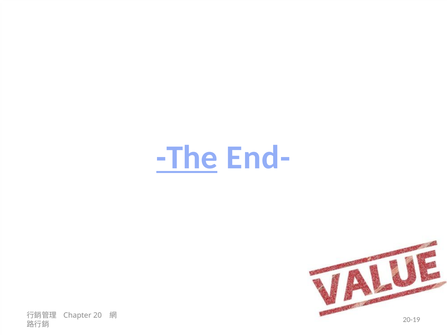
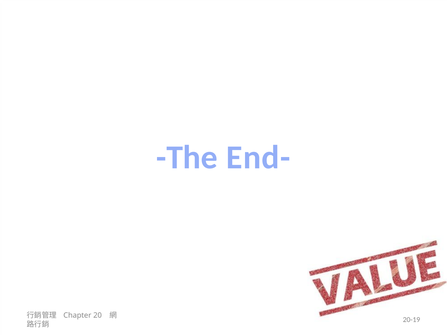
The underline: present -> none
